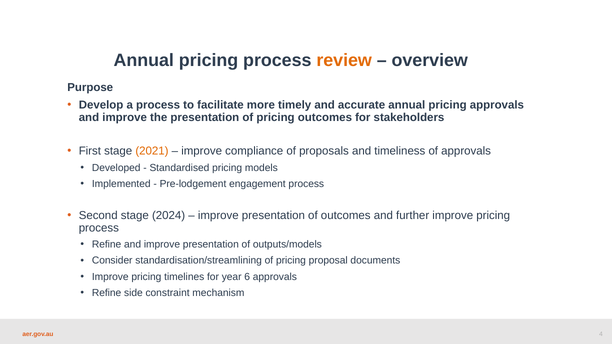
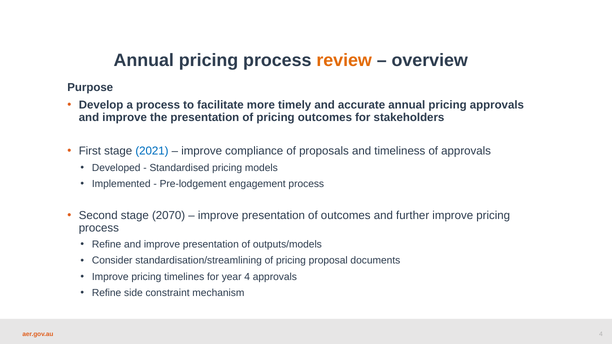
2021 colour: orange -> blue
2024: 2024 -> 2070
year 6: 6 -> 4
